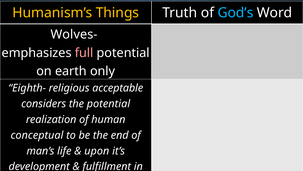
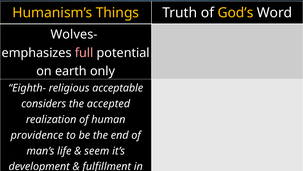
God’s colour: light blue -> yellow
the potential: potential -> accepted
conceptual: conceptual -> providence
upon: upon -> seem
